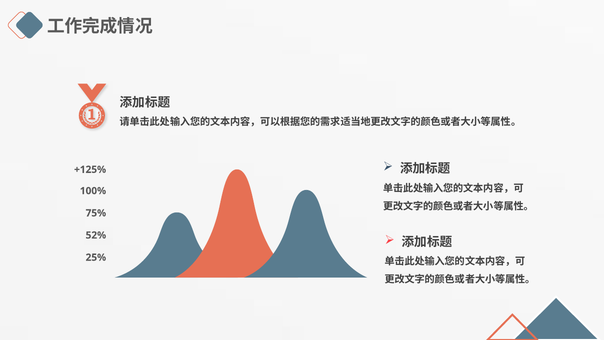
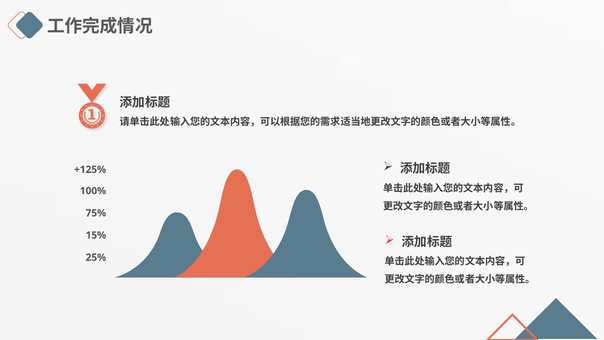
52%: 52% -> 15%
